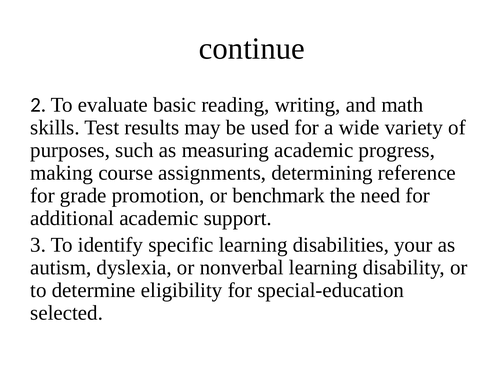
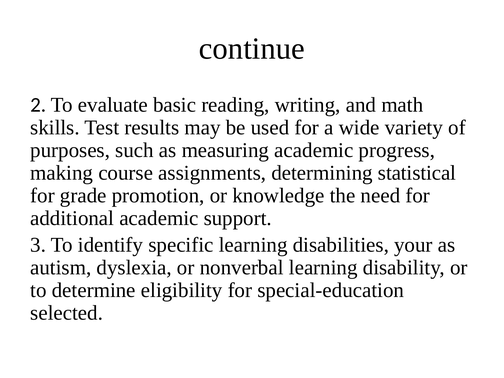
reference: reference -> statistical
benchmark: benchmark -> knowledge
